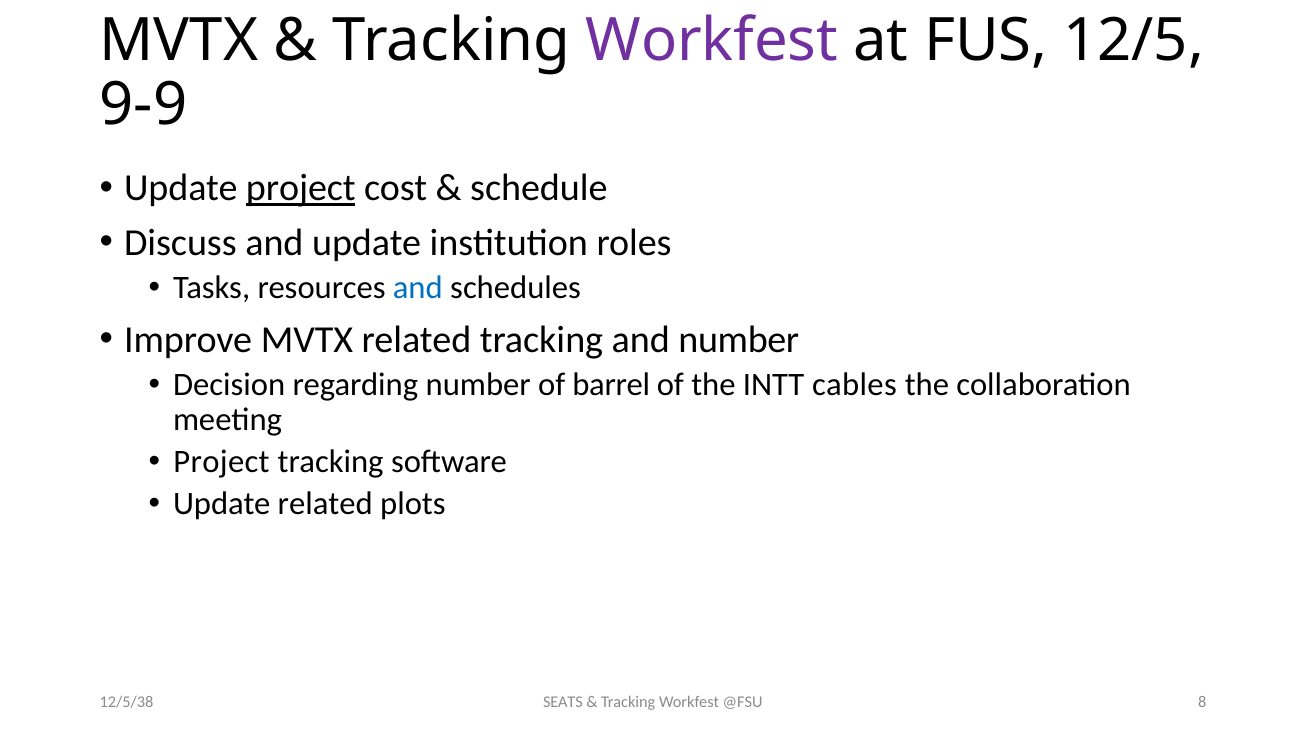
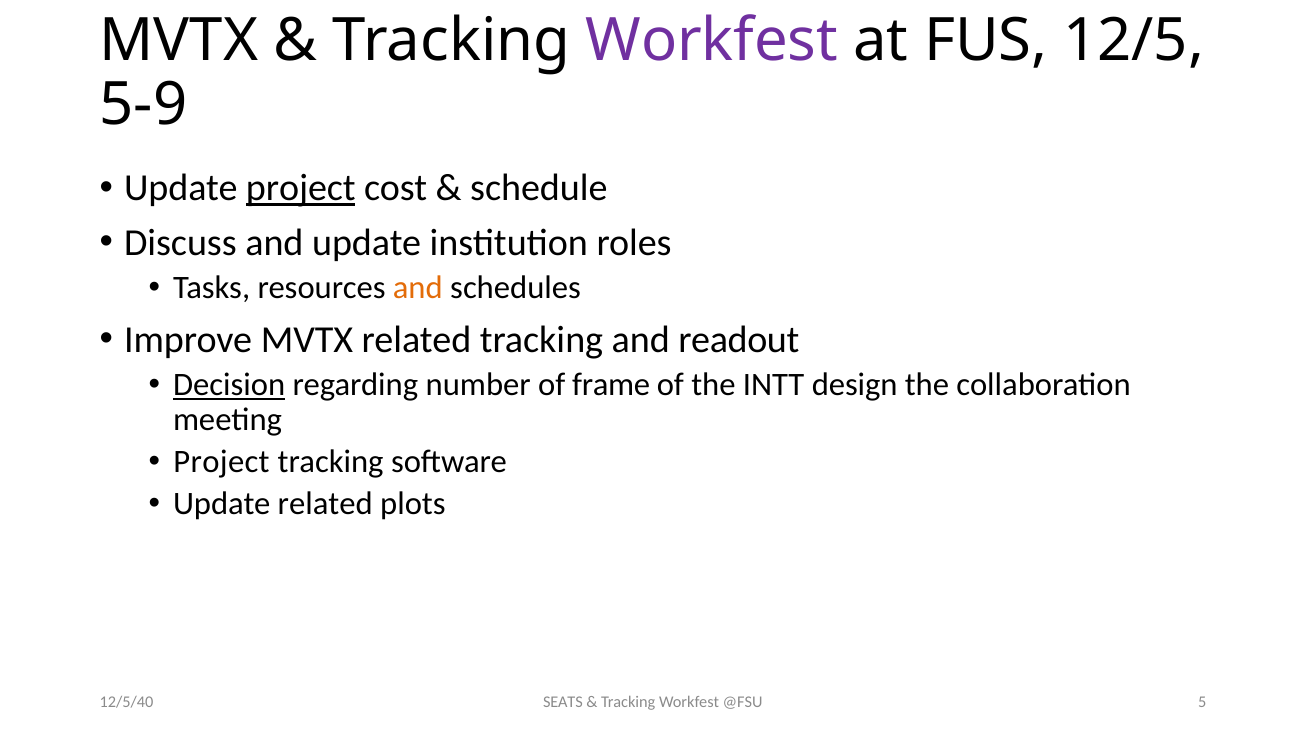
9-9: 9-9 -> 5-9
and at (418, 288) colour: blue -> orange
and number: number -> readout
Decision underline: none -> present
barrel: barrel -> frame
cables: cables -> design
8: 8 -> 5
12/5/38: 12/5/38 -> 12/5/40
